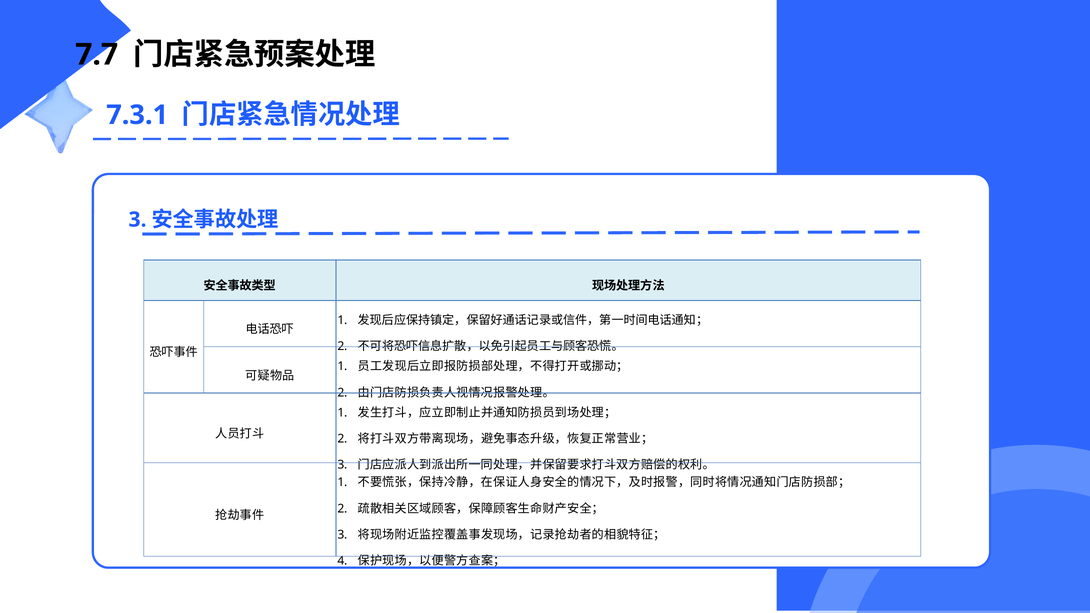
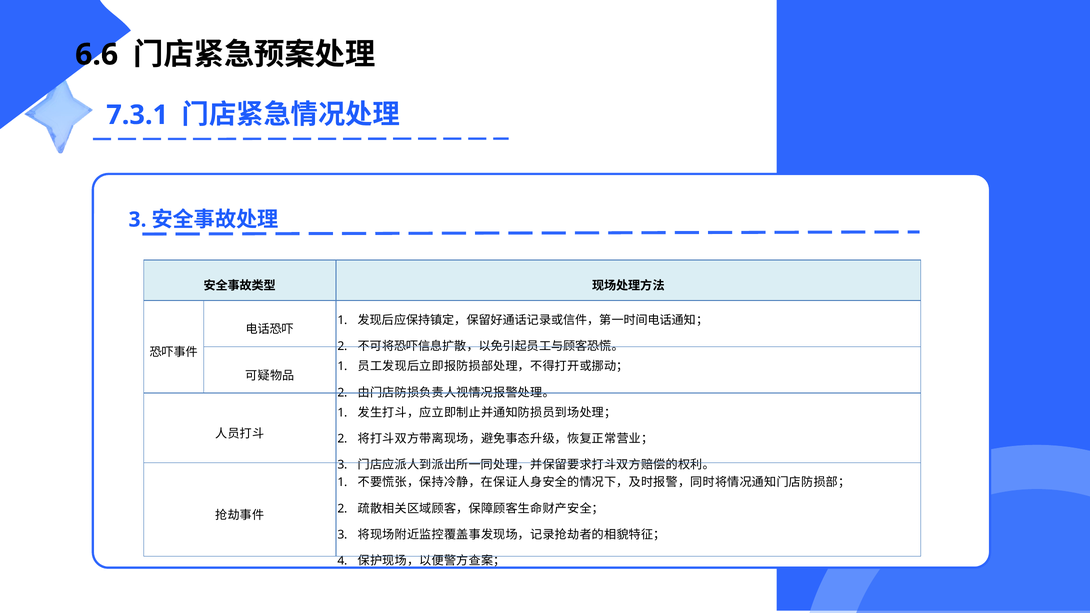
7.7: 7.7 -> 6.6
